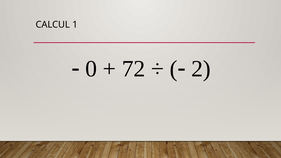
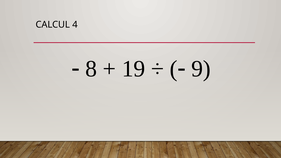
1: 1 -> 4
0: 0 -> 8
72: 72 -> 19
2: 2 -> 9
